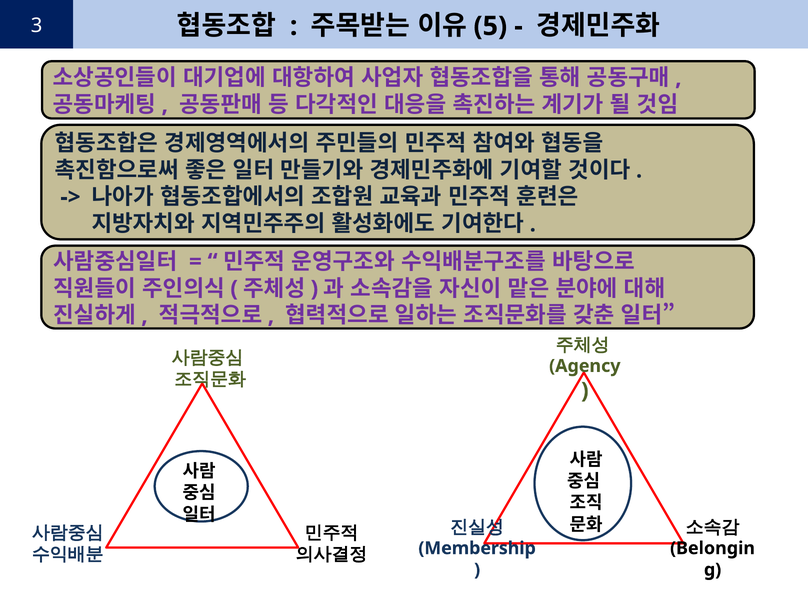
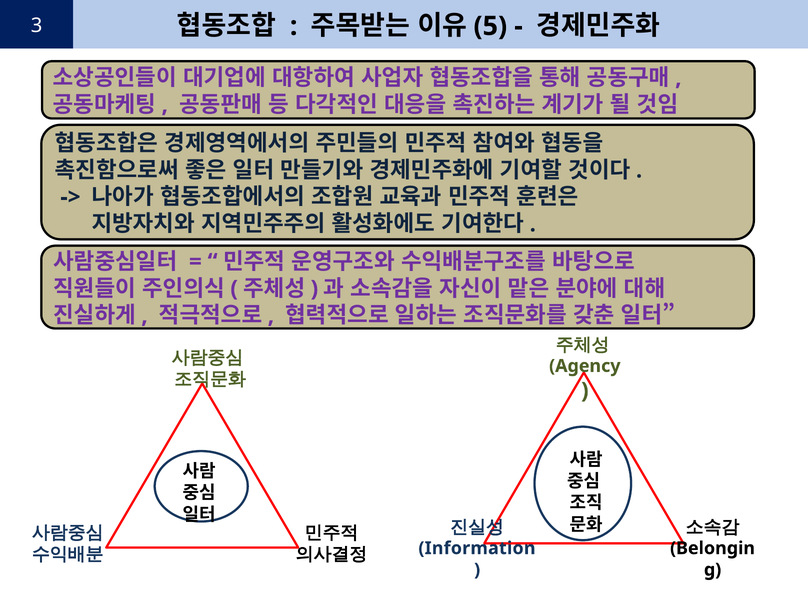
Membership: Membership -> Information
